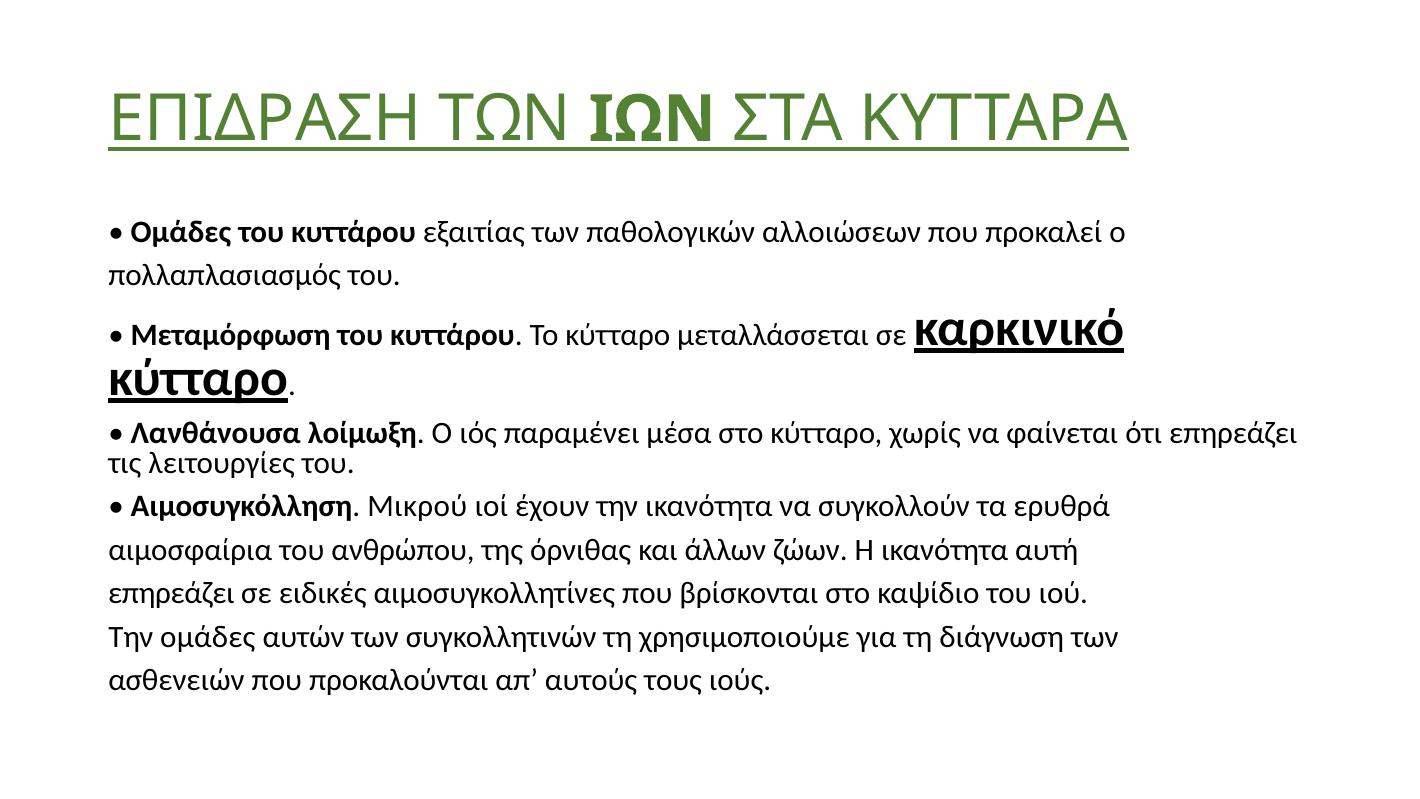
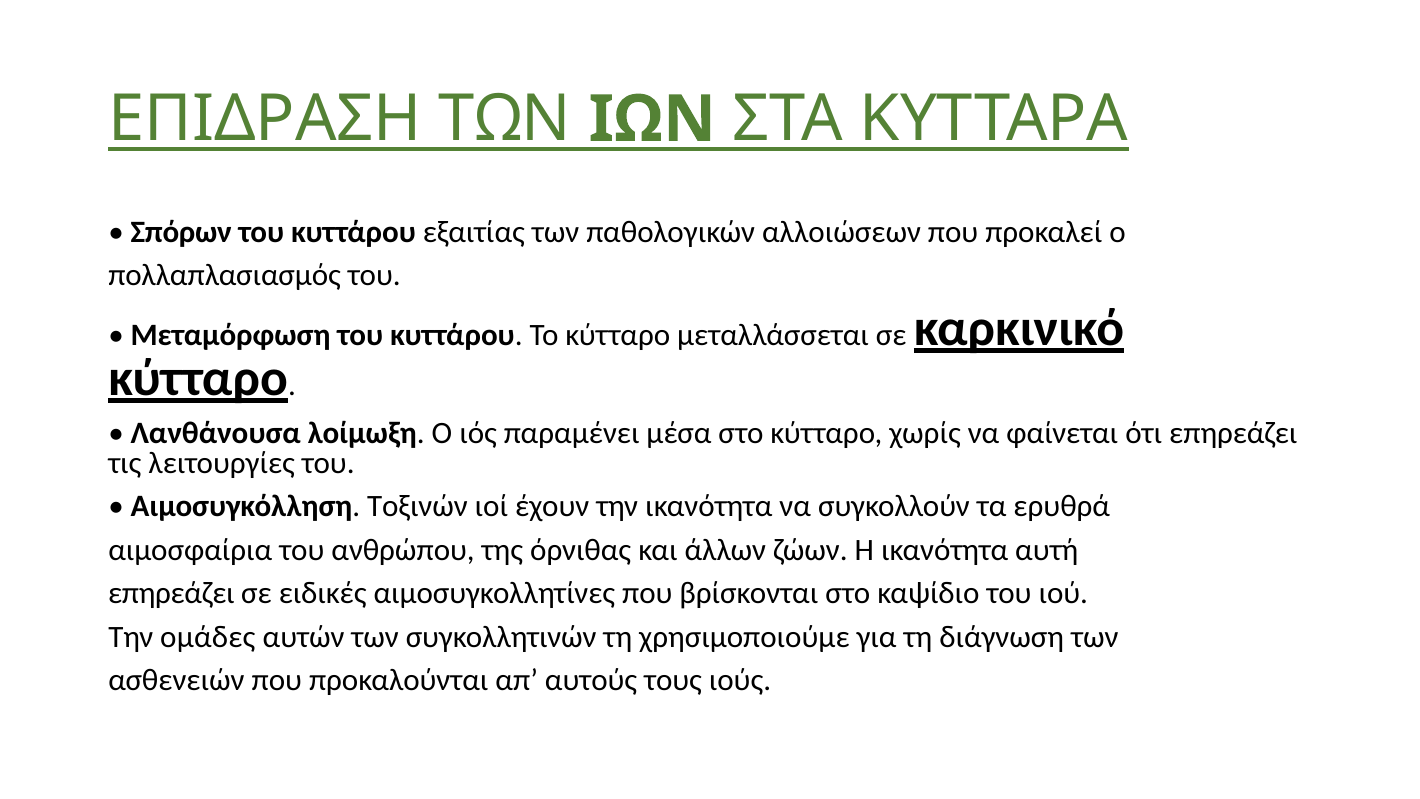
Ομάδες at (181, 232): Ομάδες -> Σπόρων
Μικρού: Μικρού -> Τοξινών
